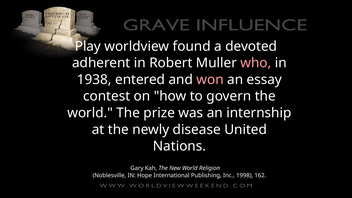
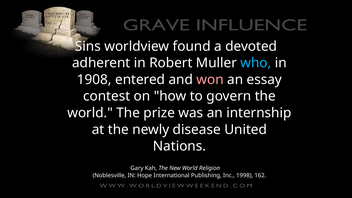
Play: Play -> Sins
who colour: pink -> light blue
1938: 1938 -> 1908
